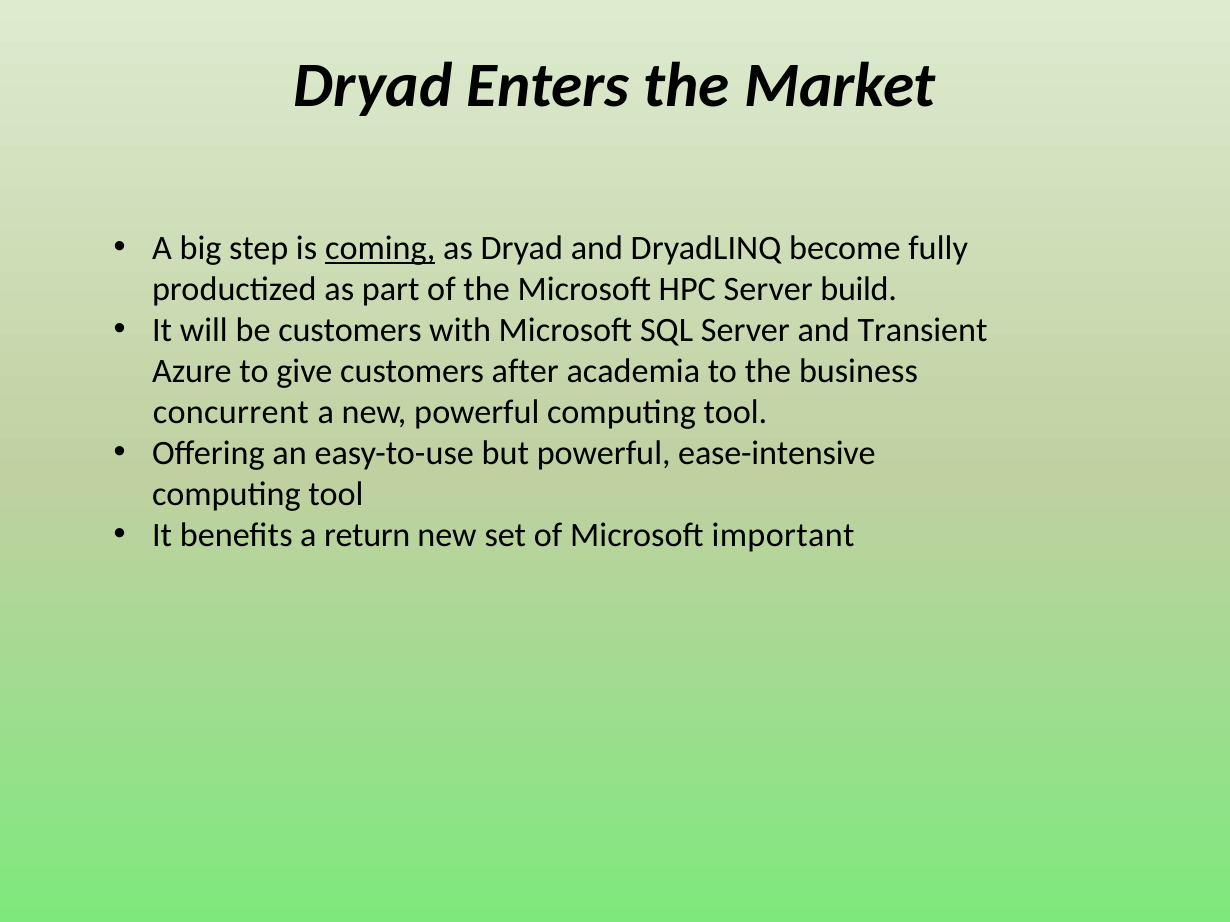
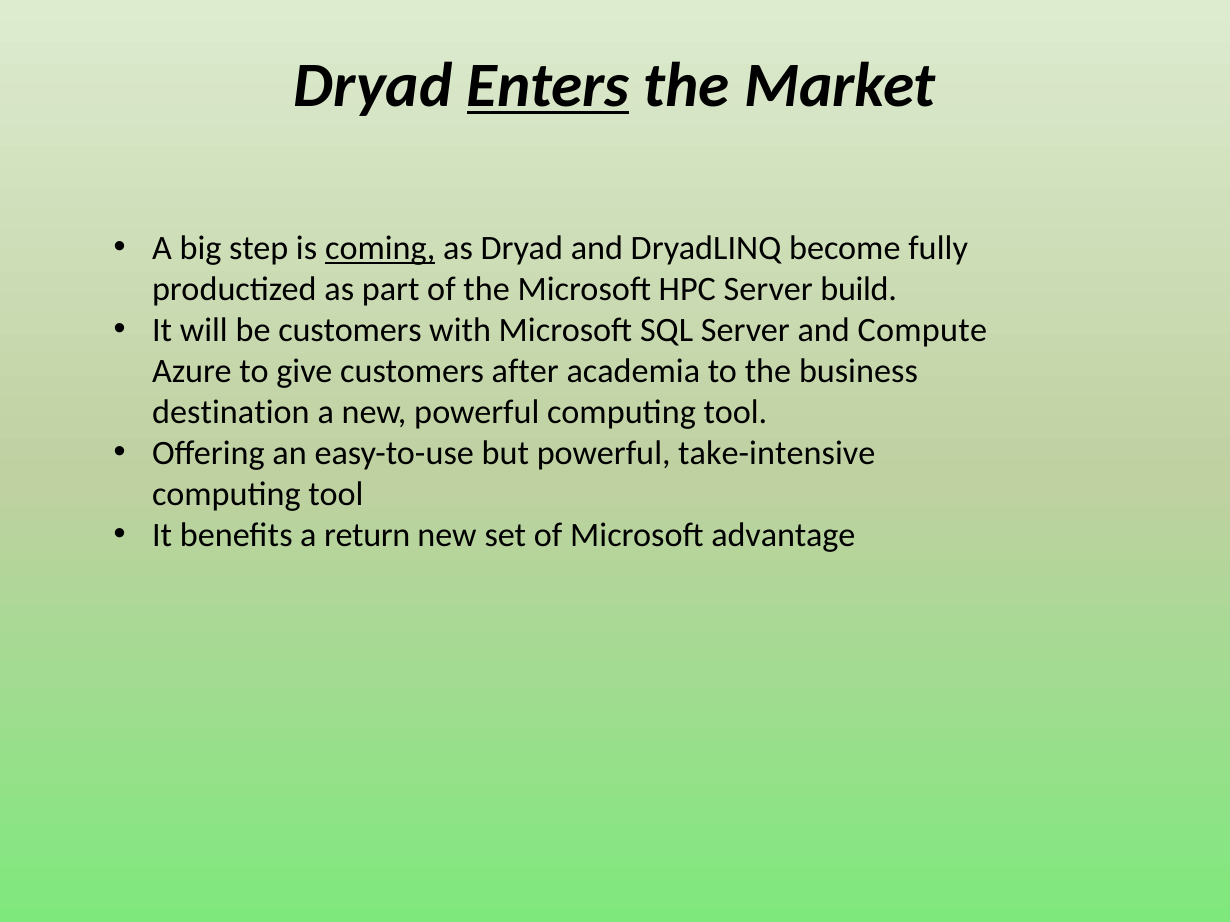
Enters underline: none -> present
Transient: Transient -> Compute
concurrent: concurrent -> destination
ease-intensive: ease-intensive -> take-intensive
important: important -> advantage
